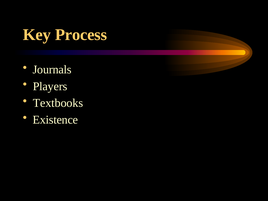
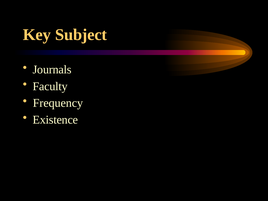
Process: Process -> Subject
Players: Players -> Faculty
Textbooks: Textbooks -> Frequency
